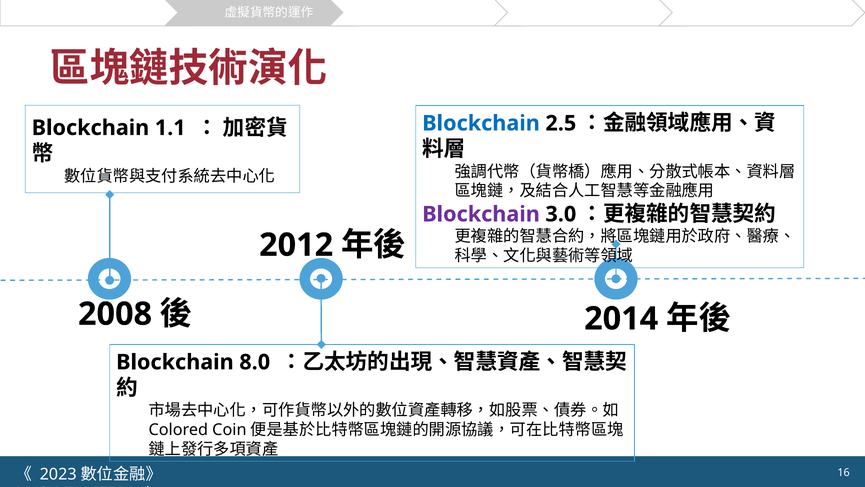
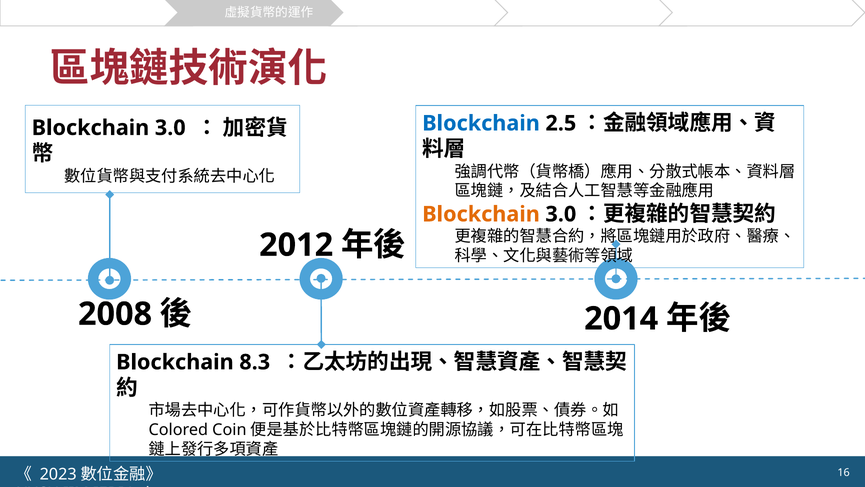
1.1 at (170, 128): 1.1 -> 3.0
Blockchain at (481, 214) colour: purple -> orange
8.0: 8.0 -> 8.3
